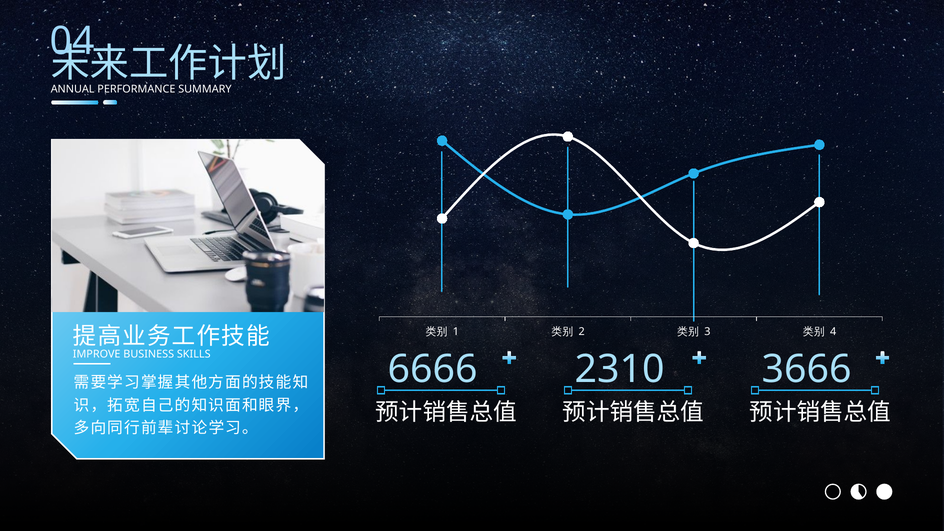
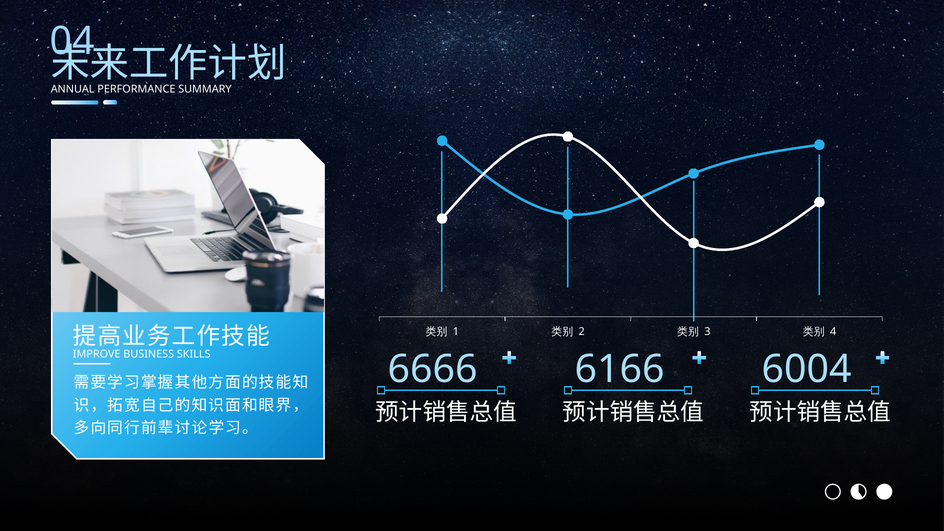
2310: 2310 -> 6166
3666: 3666 -> 6004
